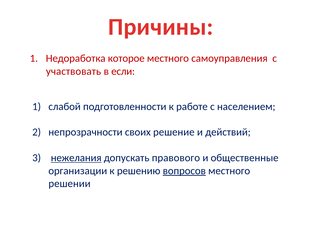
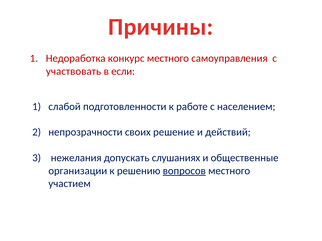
которое: которое -> конкурс
нежелания underline: present -> none
правового: правового -> слушаниях
решении: решении -> участием
